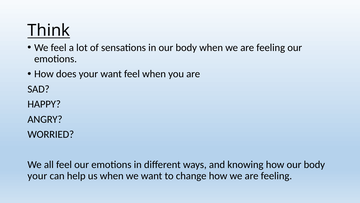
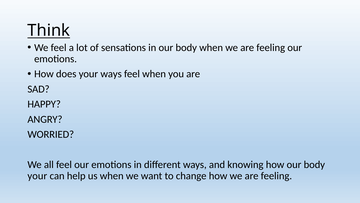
your want: want -> ways
